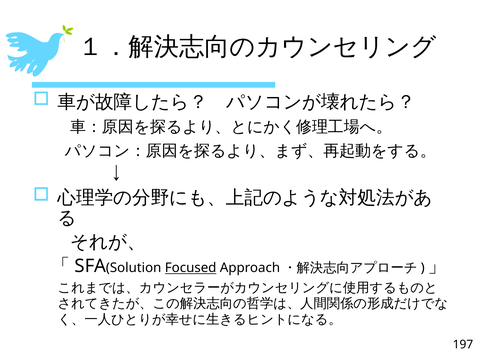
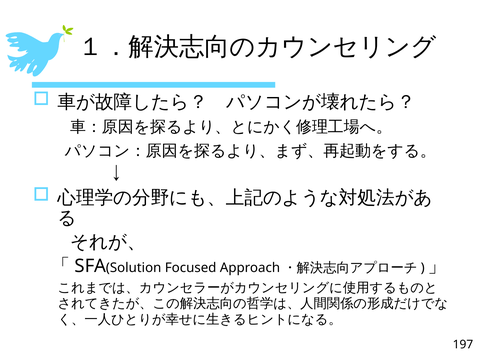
Focused underline: present -> none
